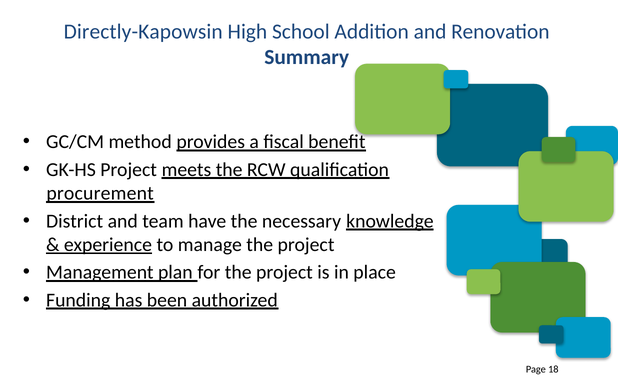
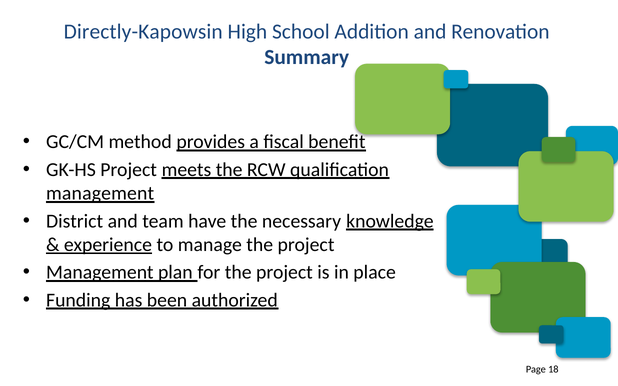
procurement at (100, 194): procurement -> management
